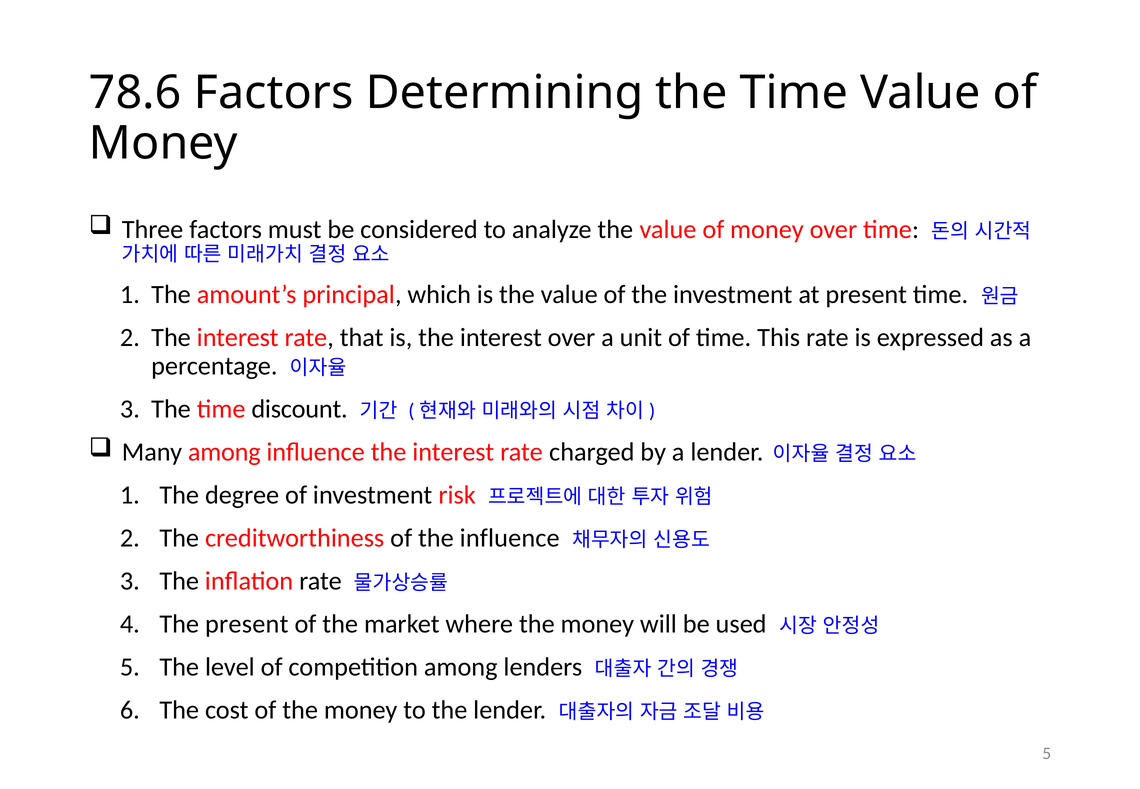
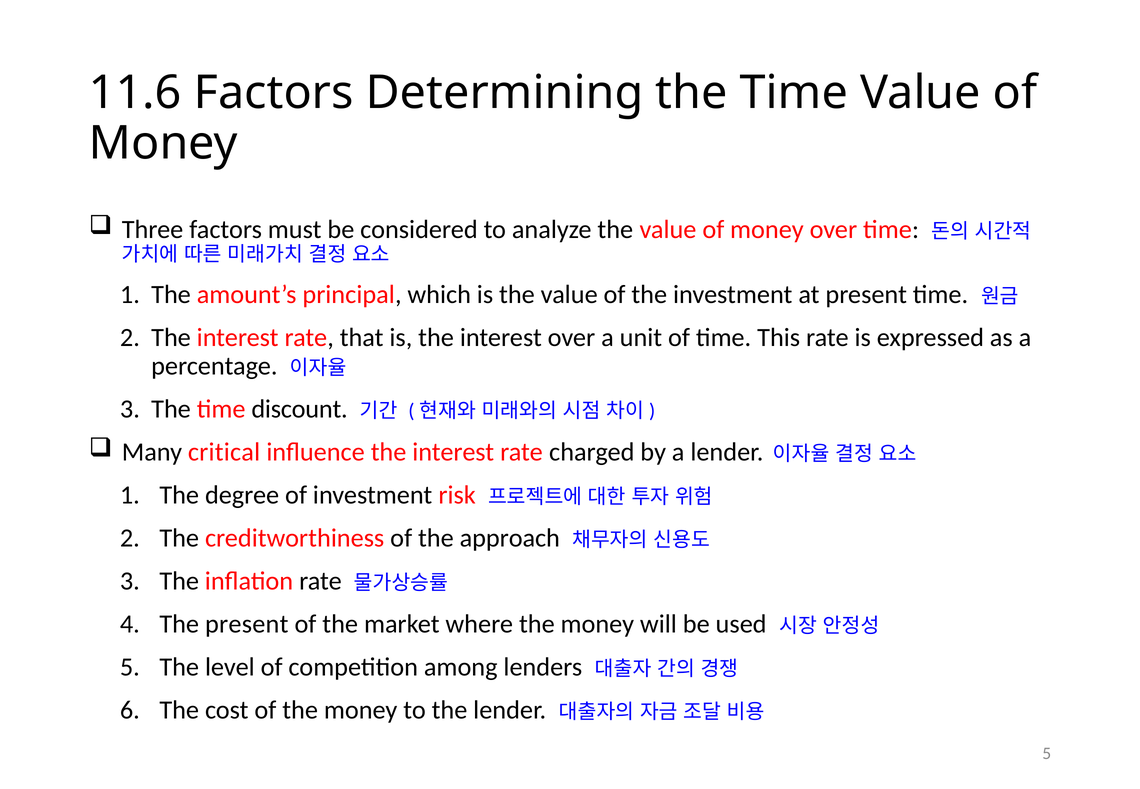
78.6: 78.6 -> 11.6
Many among: among -> critical
the influence: influence -> approach
